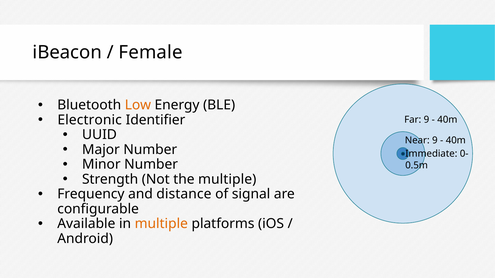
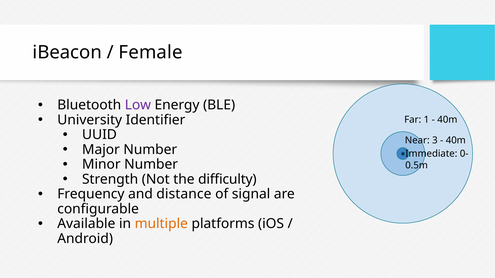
Low colour: orange -> purple
Electronic: Electronic -> University
Far 9: 9 -> 1
Near 9: 9 -> 3
the multiple: multiple -> difficulty
